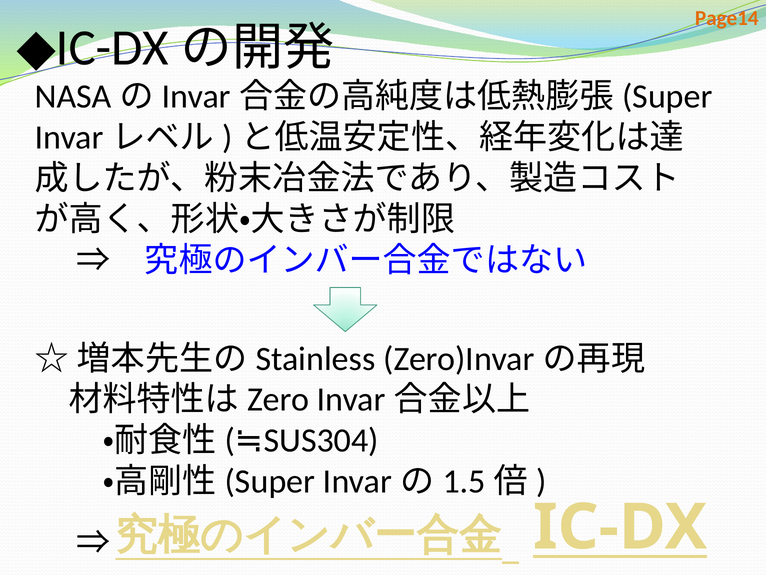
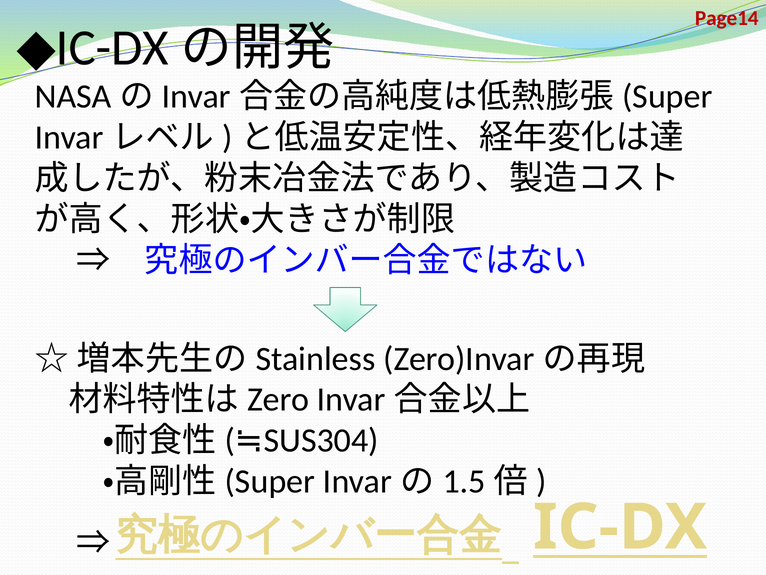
Page14 colour: orange -> red
